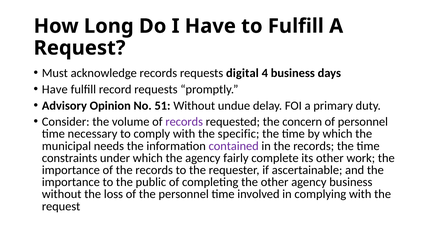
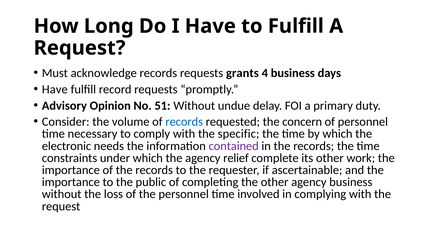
digital: digital -> grants
records at (184, 122) colour: purple -> blue
municipal: municipal -> electronic
fairly: fairly -> relief
